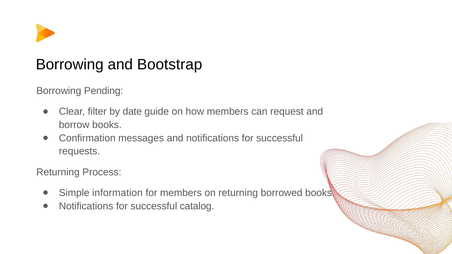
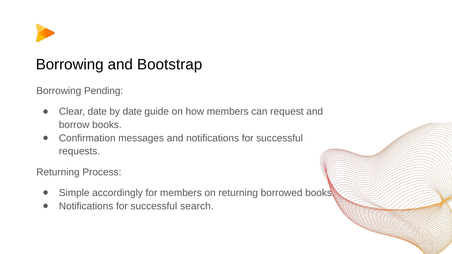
Clear filter: filter -> date
information: information -> accordingly
catalog: catalog -> search
